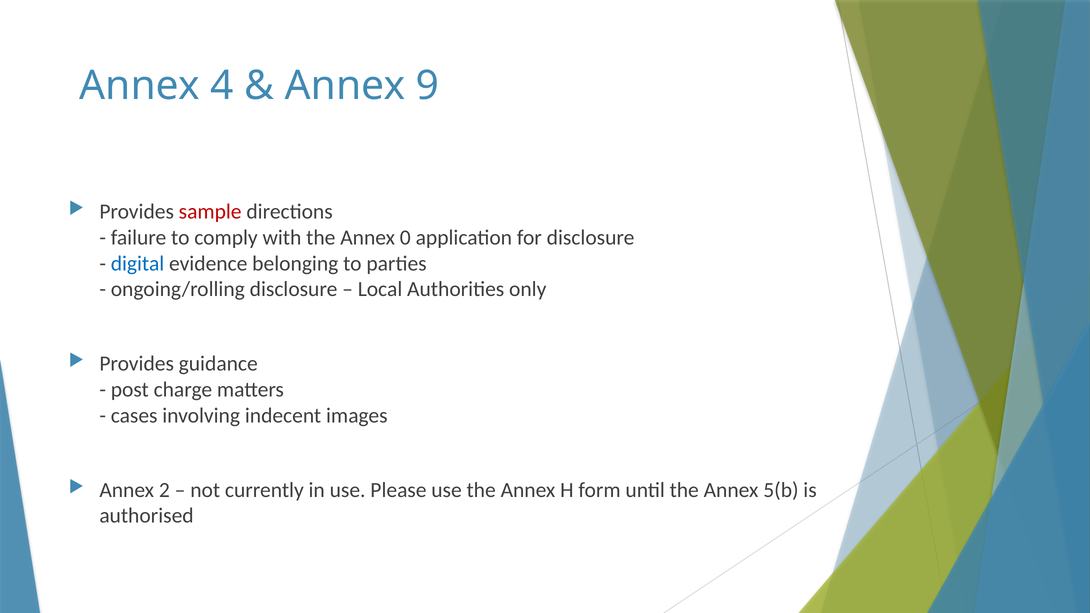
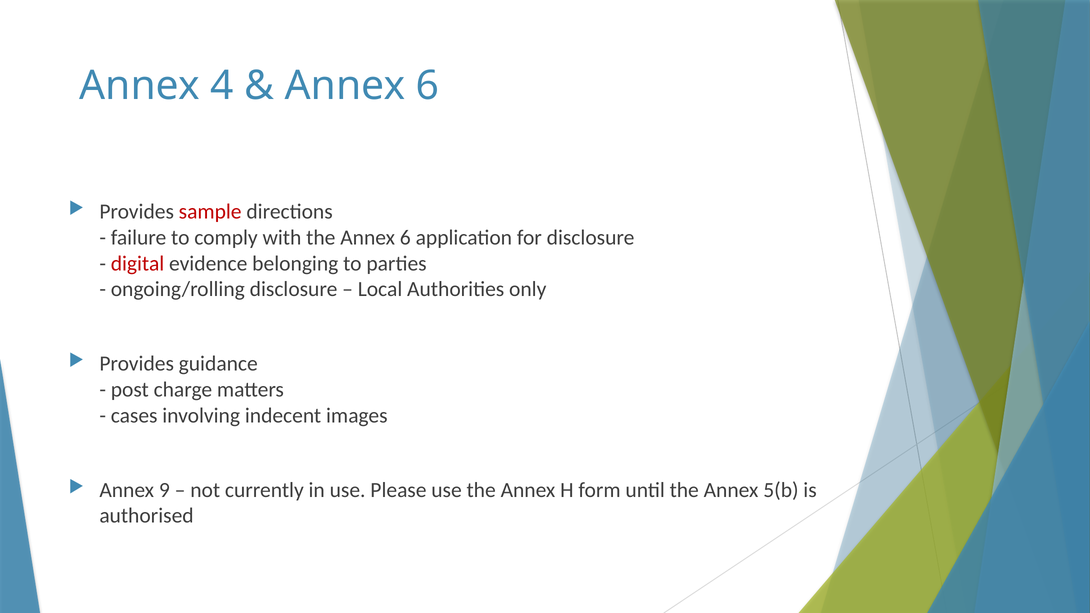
9 at (428, 86): 9 -> 6
the Annex 0: 0 -> 6
digital colour: blue -> red
2: 2 -> 9
